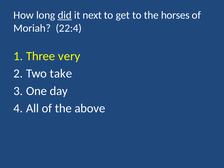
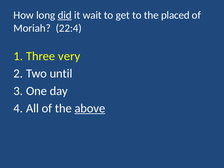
next: next -> wait
horses: horses -> placed
take: take -> until
above underline: none -> present
